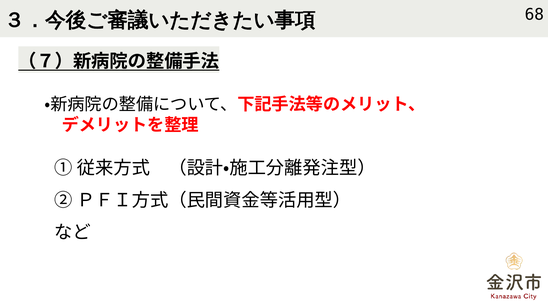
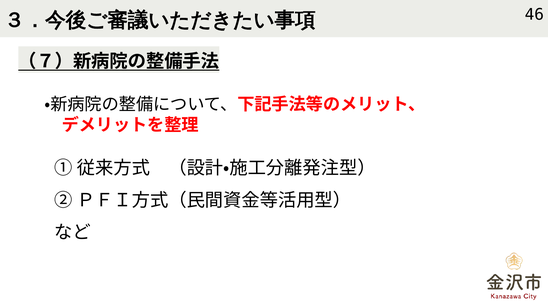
68: 68 -> 46
